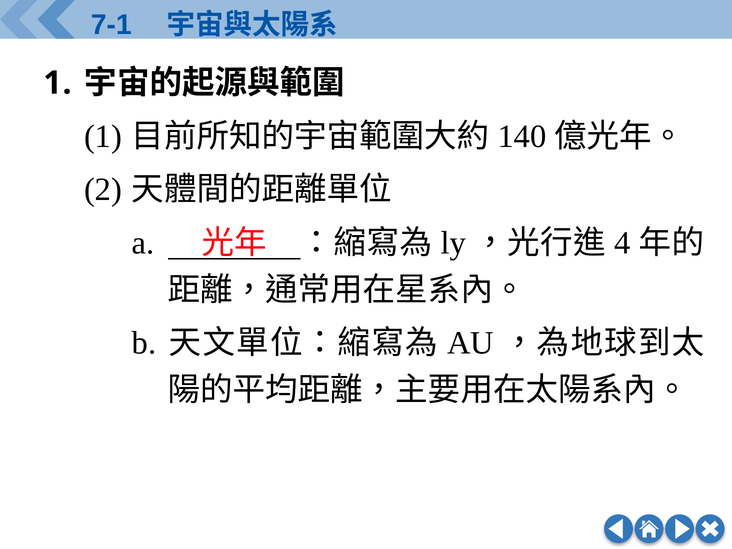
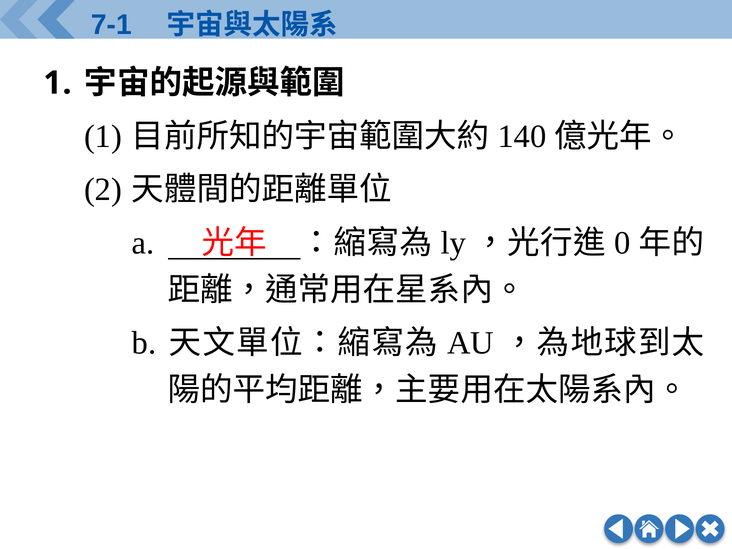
4: 4 -> 0
